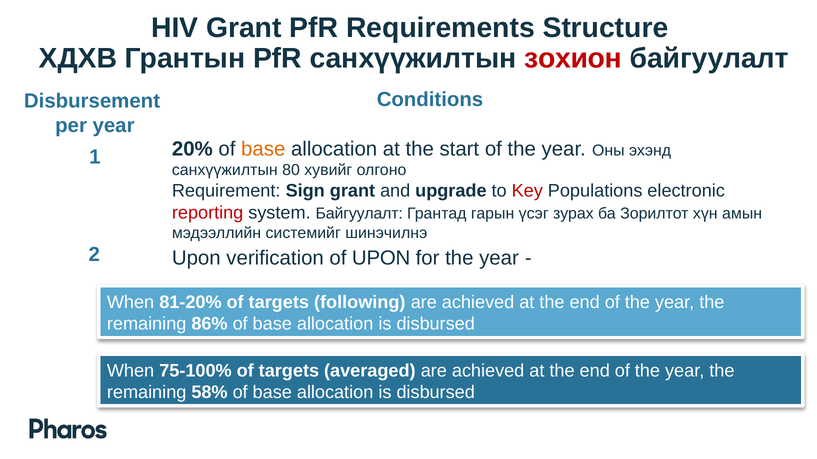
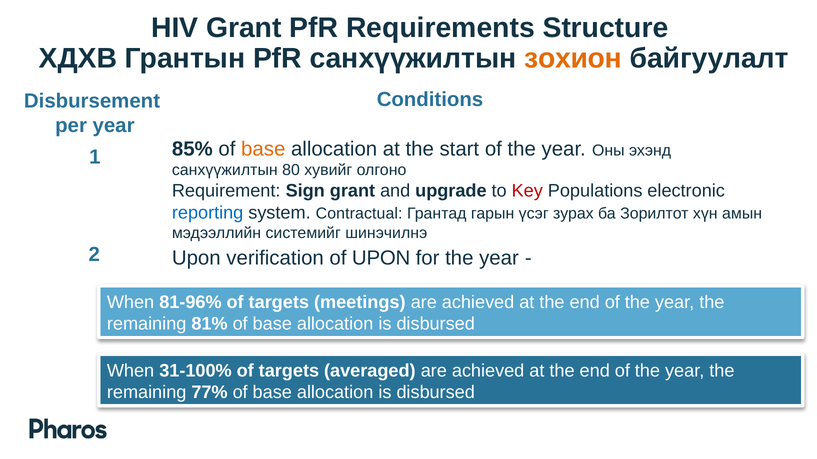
зохион colour: red -> orange
20%: 20% -> 85%
reporting colour: red -> blue
system Байгуулалт: Байгуулалт -> Contractual
81-20%: 81-20% -> 81-96%
following: following -> meetings
86%: 86% -> 81%
75-100%: 75-100% -> 31-100%
58%: 58% -> 77%
